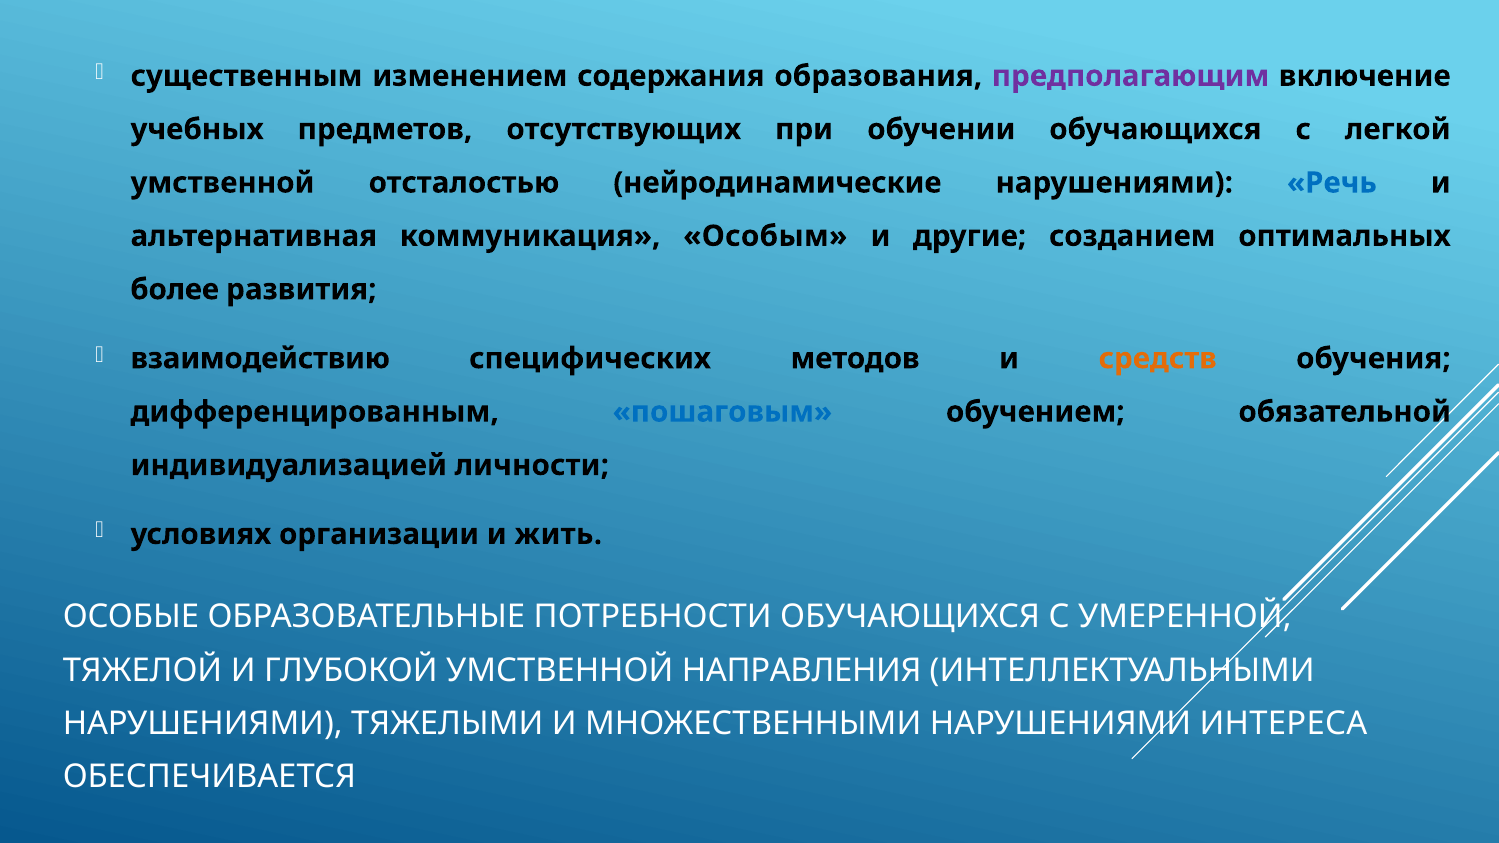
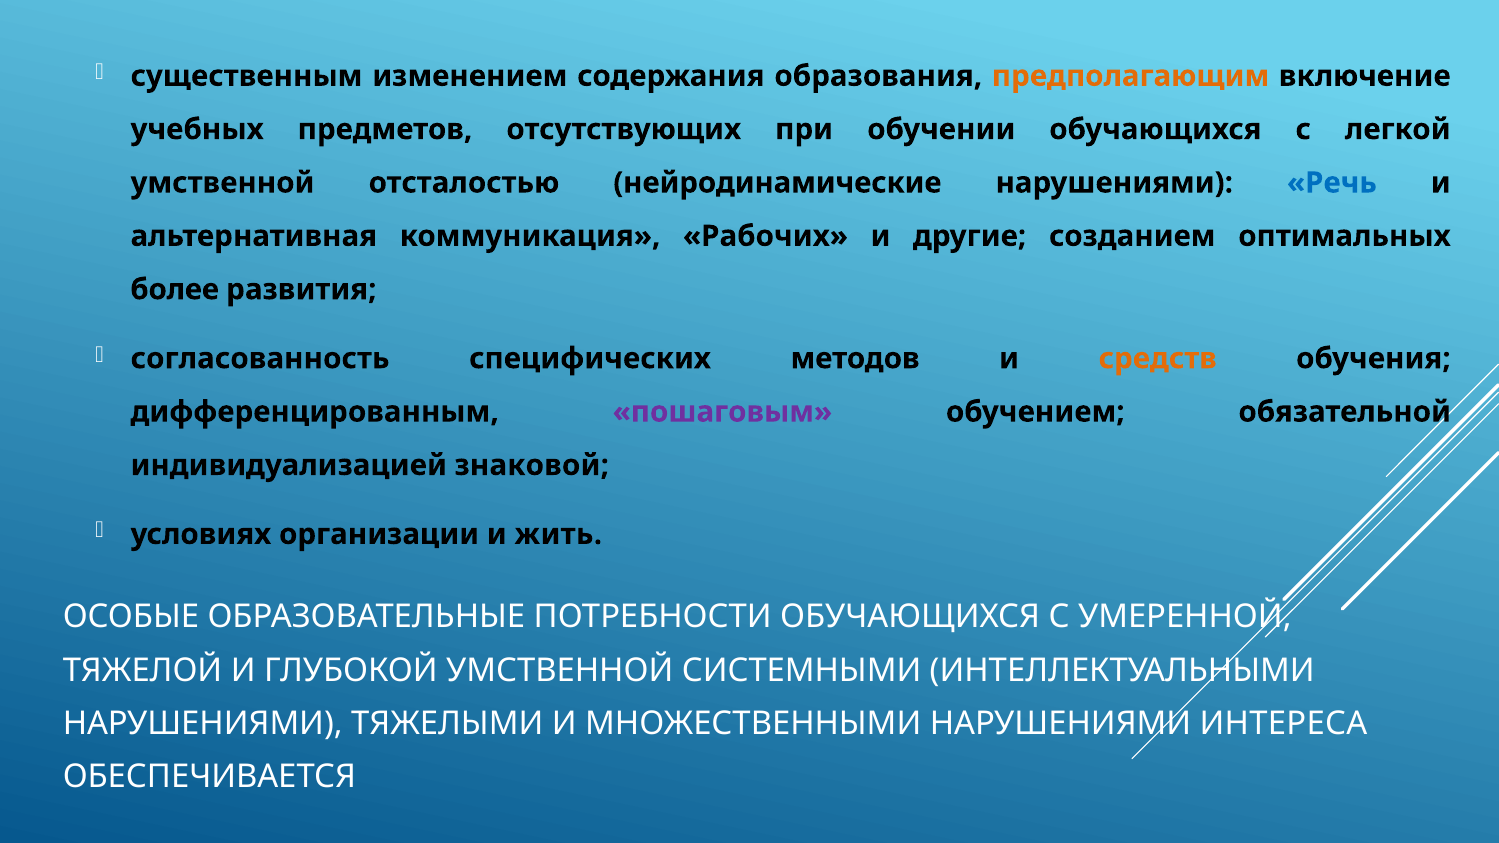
предполагающим colour: purple -> orange
Особым: Особым -> Рабочих
взаимодействию: взаимодействию -> согласованность
пошаговым colour: blue -> purple
личности: личности -> знаковой
НАПРАВЛЕНИЯ: НАПРАВЛЕНИЯ -> СИСТЕМНЫМИ
